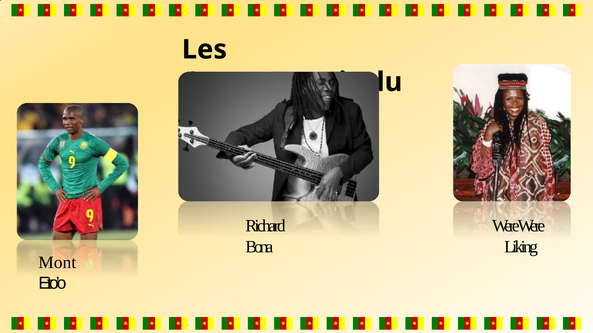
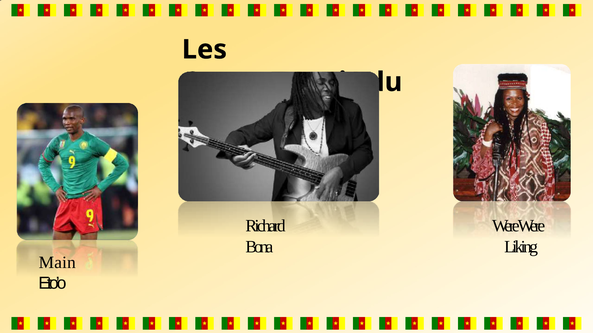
Mont: Mont -> Main
